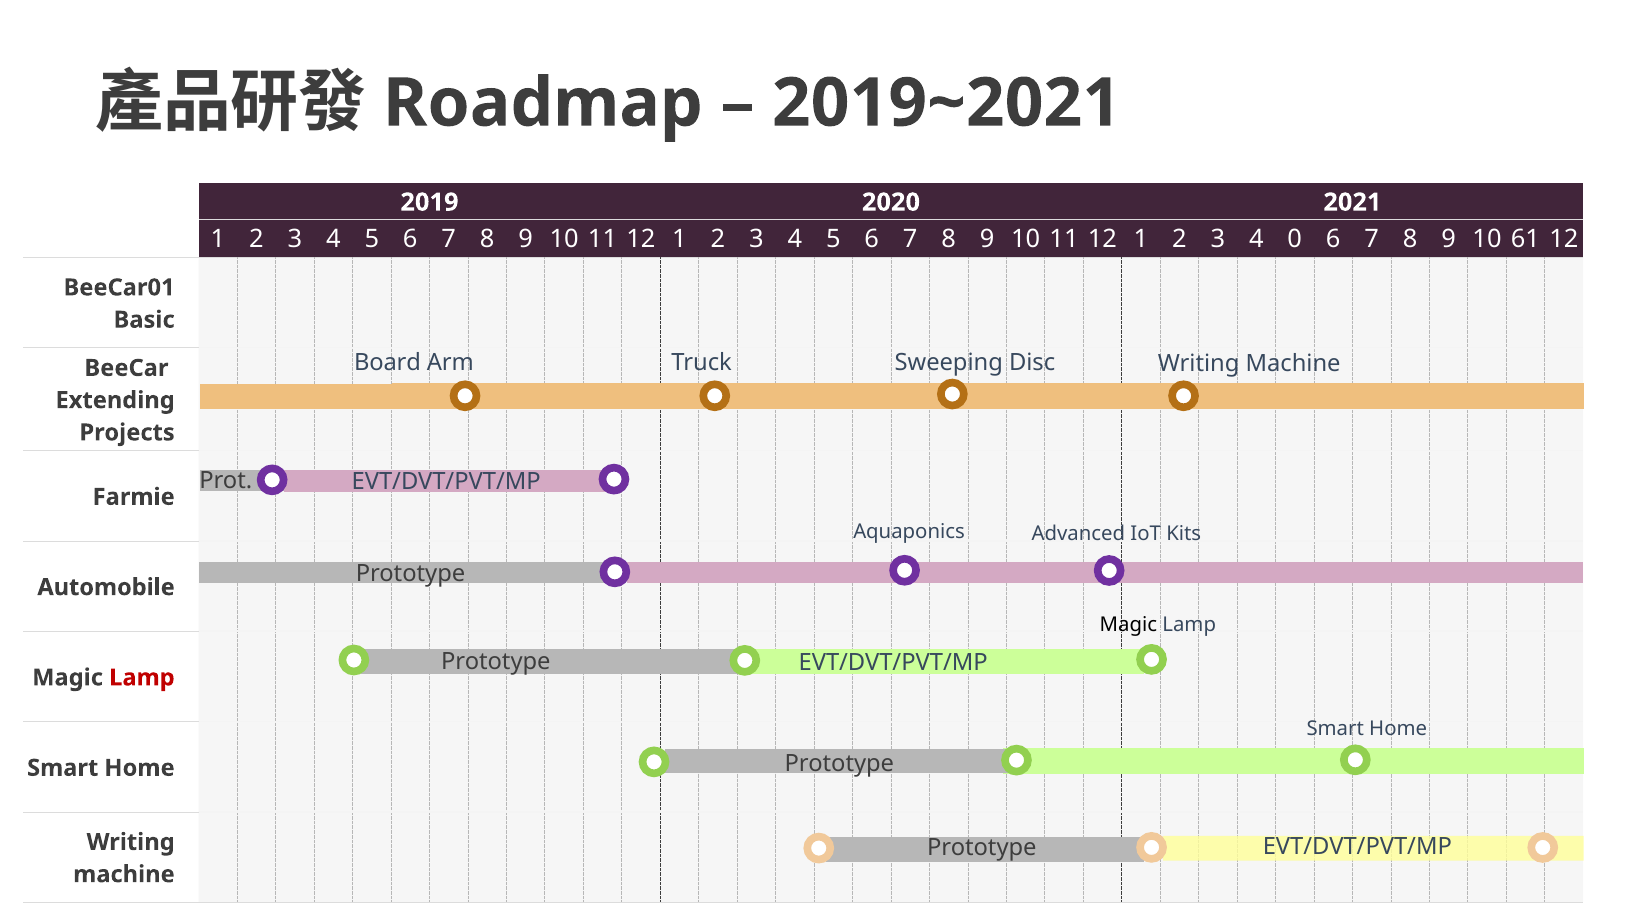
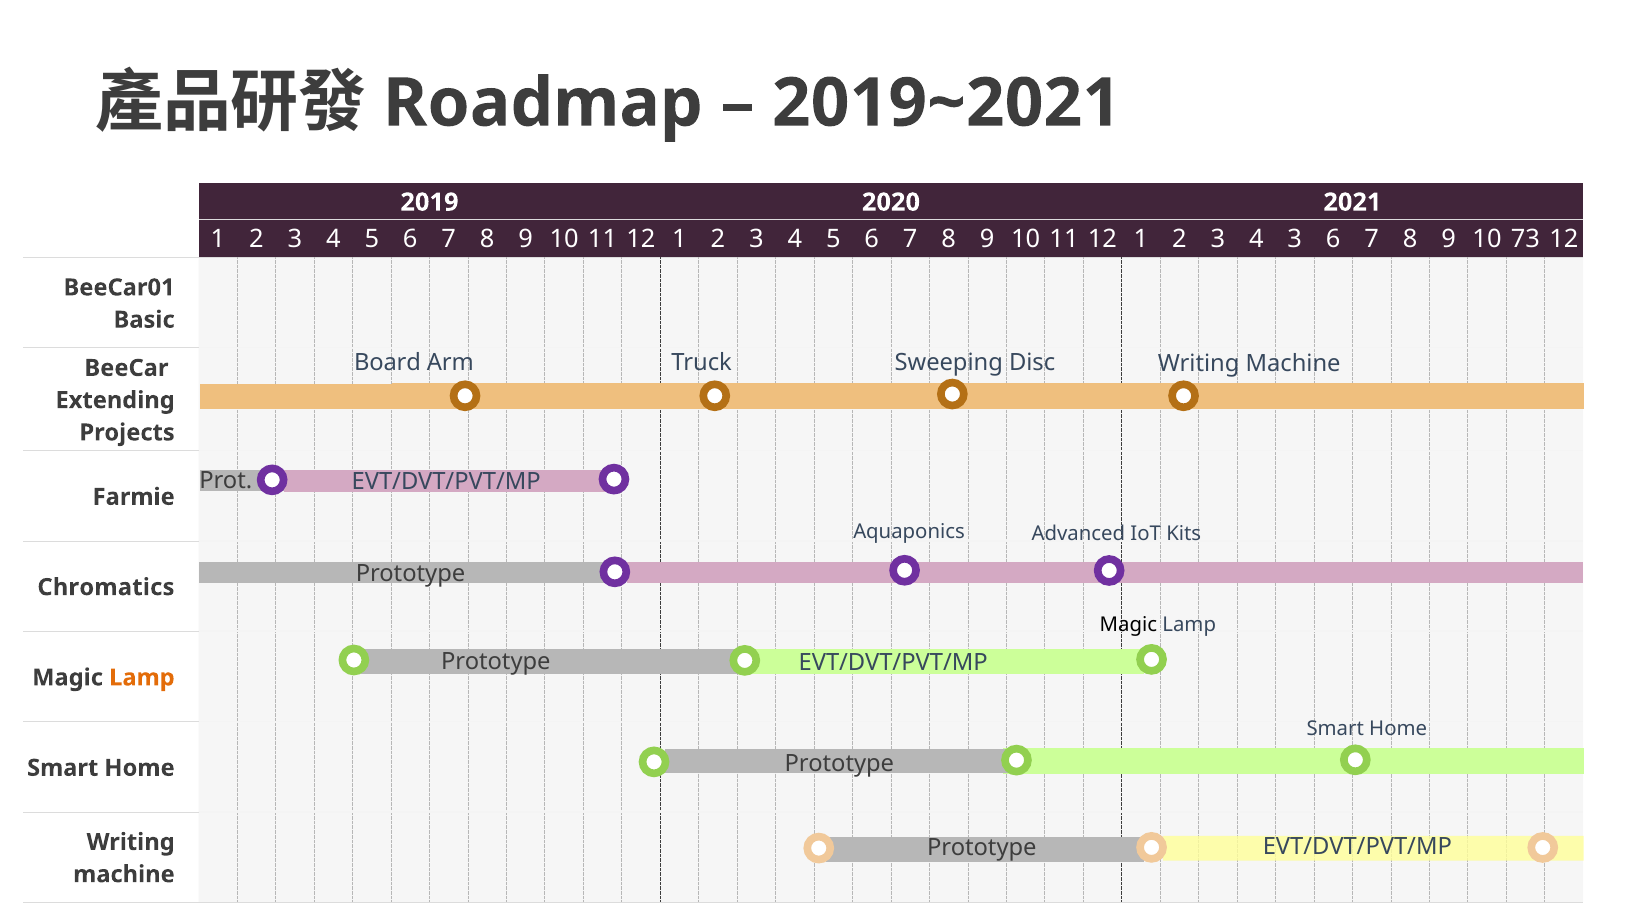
4 0: 0 -> 3
61: 61 -> 73
Automobile: Automobile -> Chromatics
Lamp at (142, 677) colour: red -> orange
